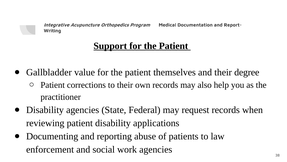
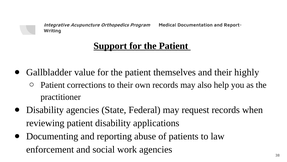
degree: degree -> highly
